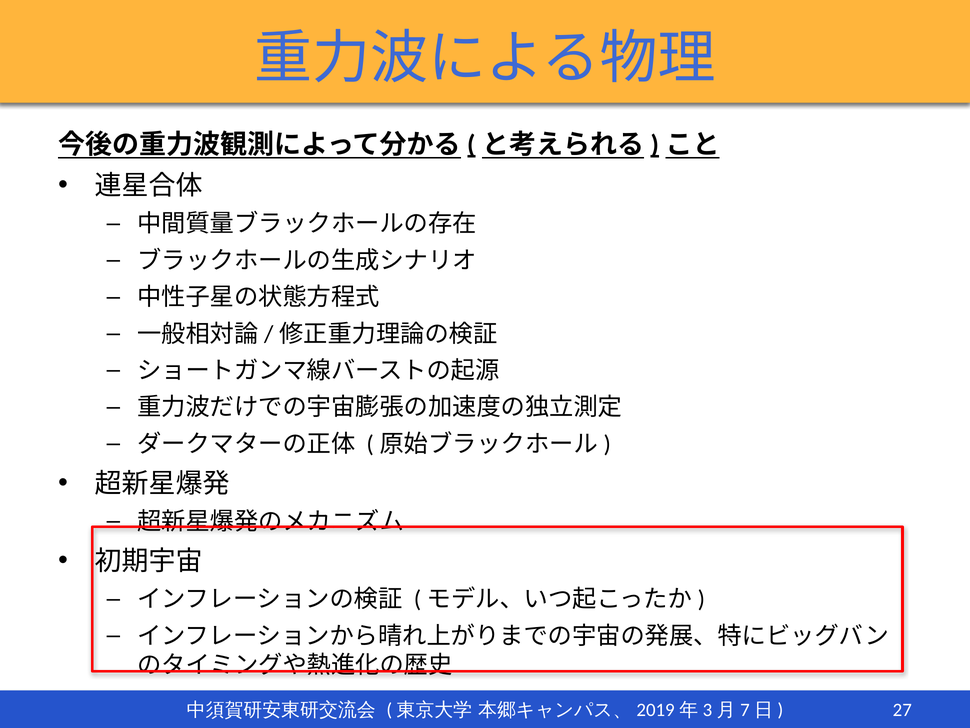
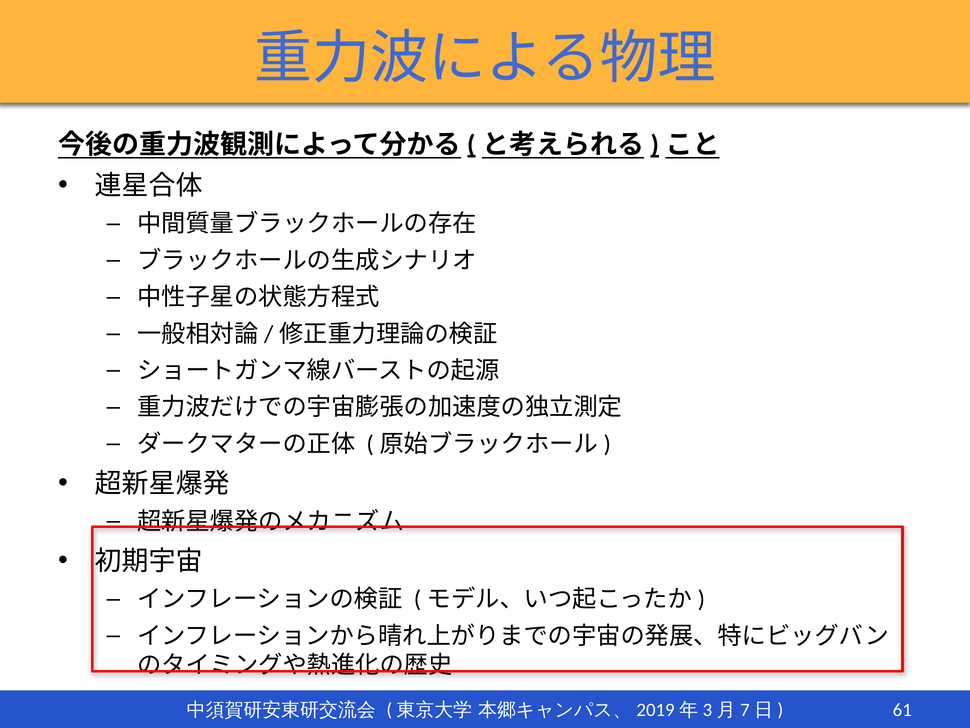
27: 27 -> 61
